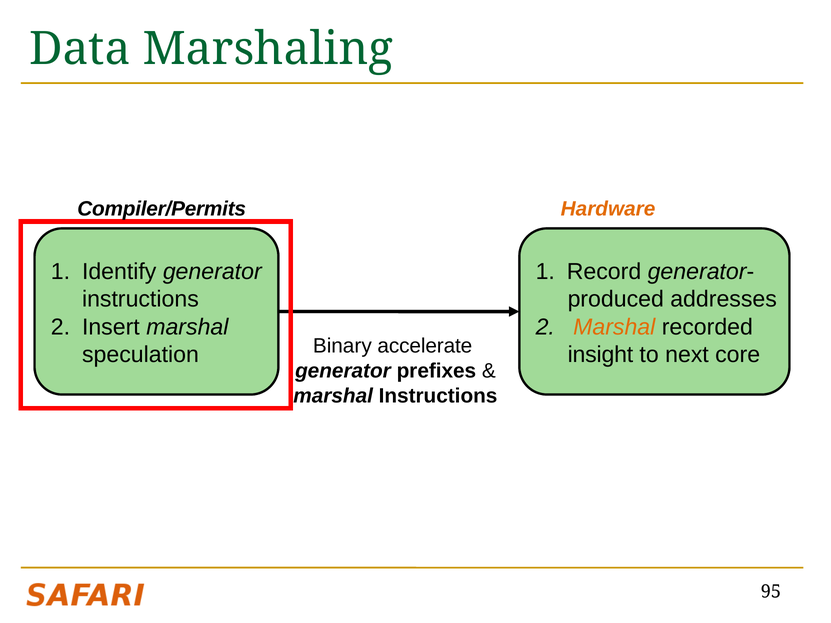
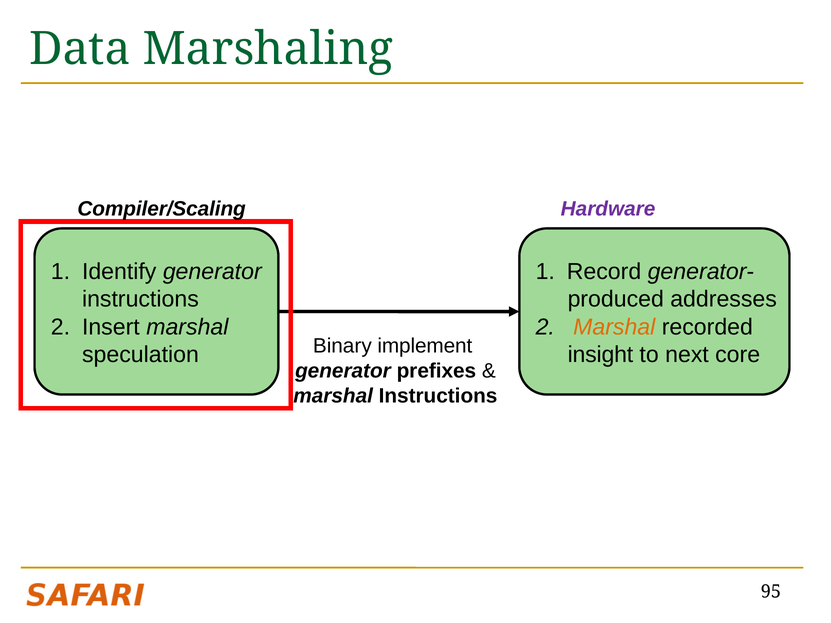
Hardware colour: orange -> purple
Compiler/Permits: Compiler/Permits -> Compiler/Scaling
accelerate: accelerate -> implement
